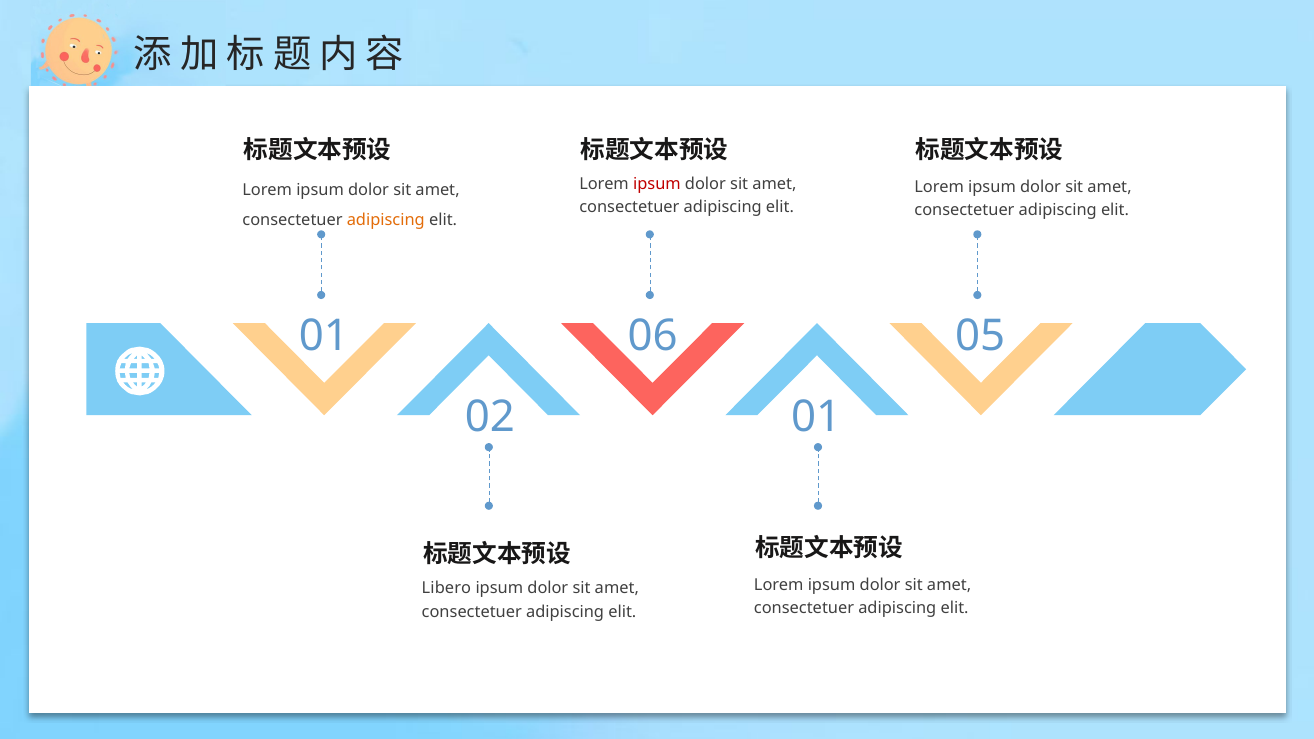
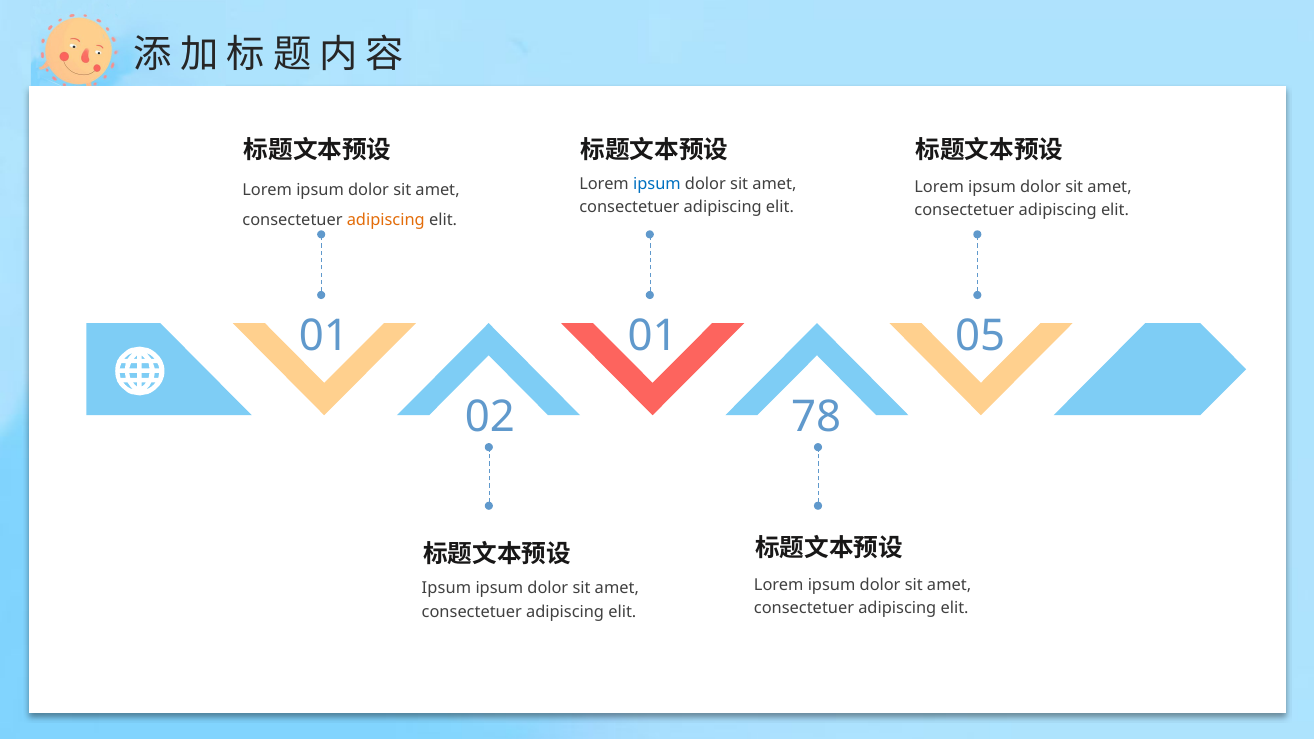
ipsum at (657, 184) colour: red -> blue
01 06: 06 -> 01
02 01: 01 -> 78
Libero at (446, 589): Libero -> Ipsum
